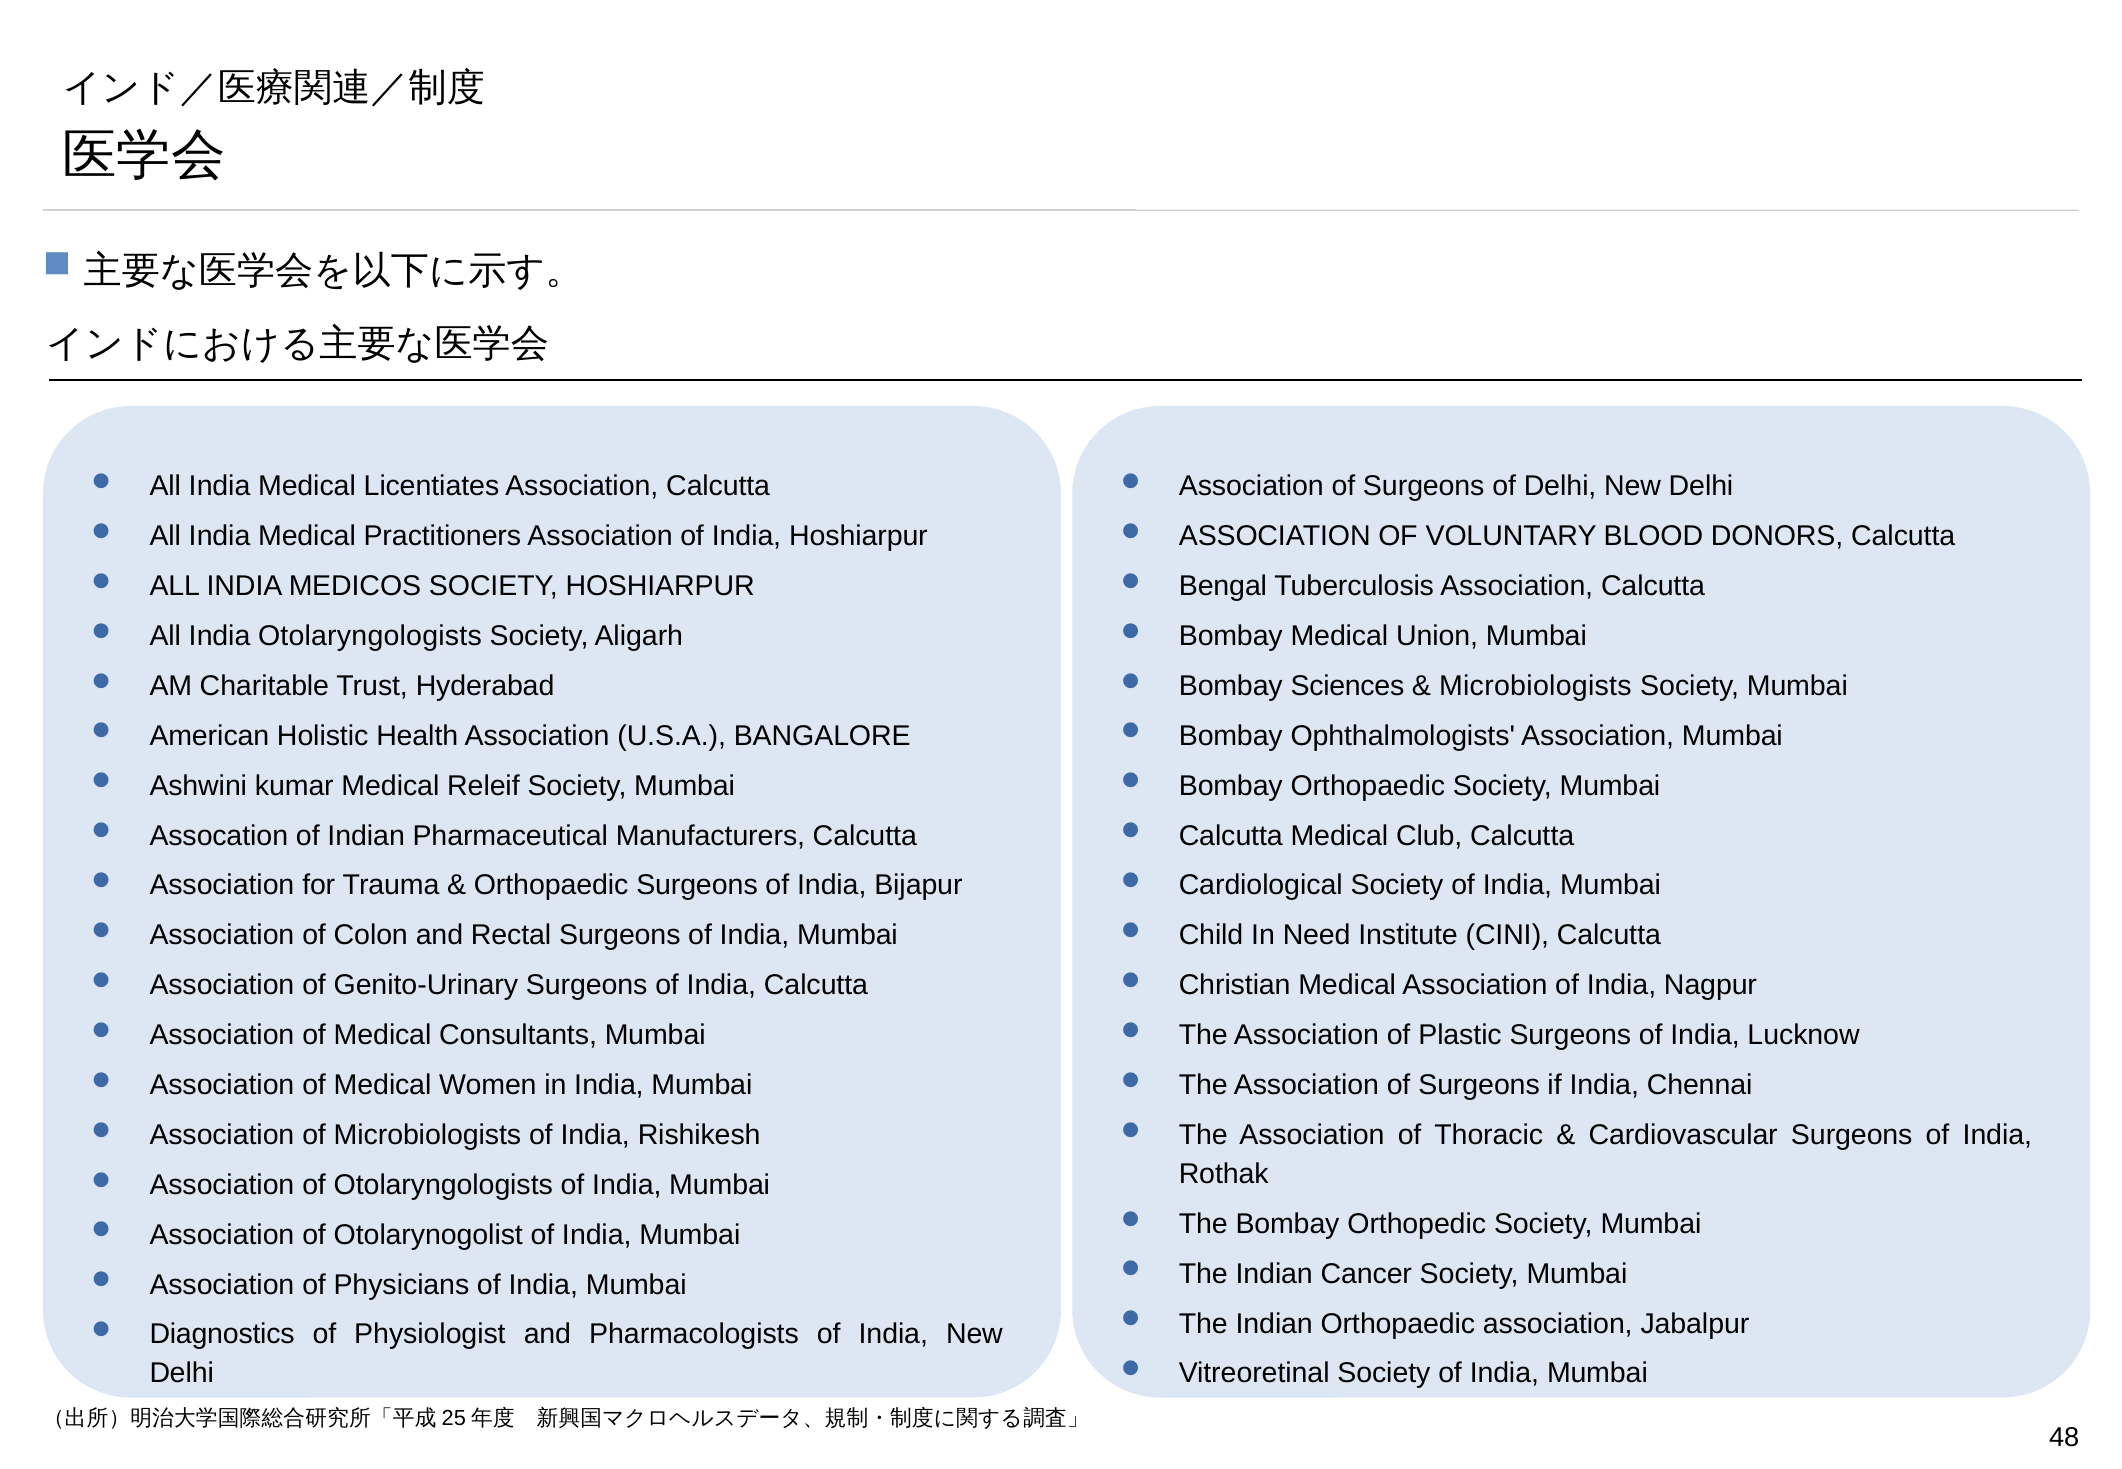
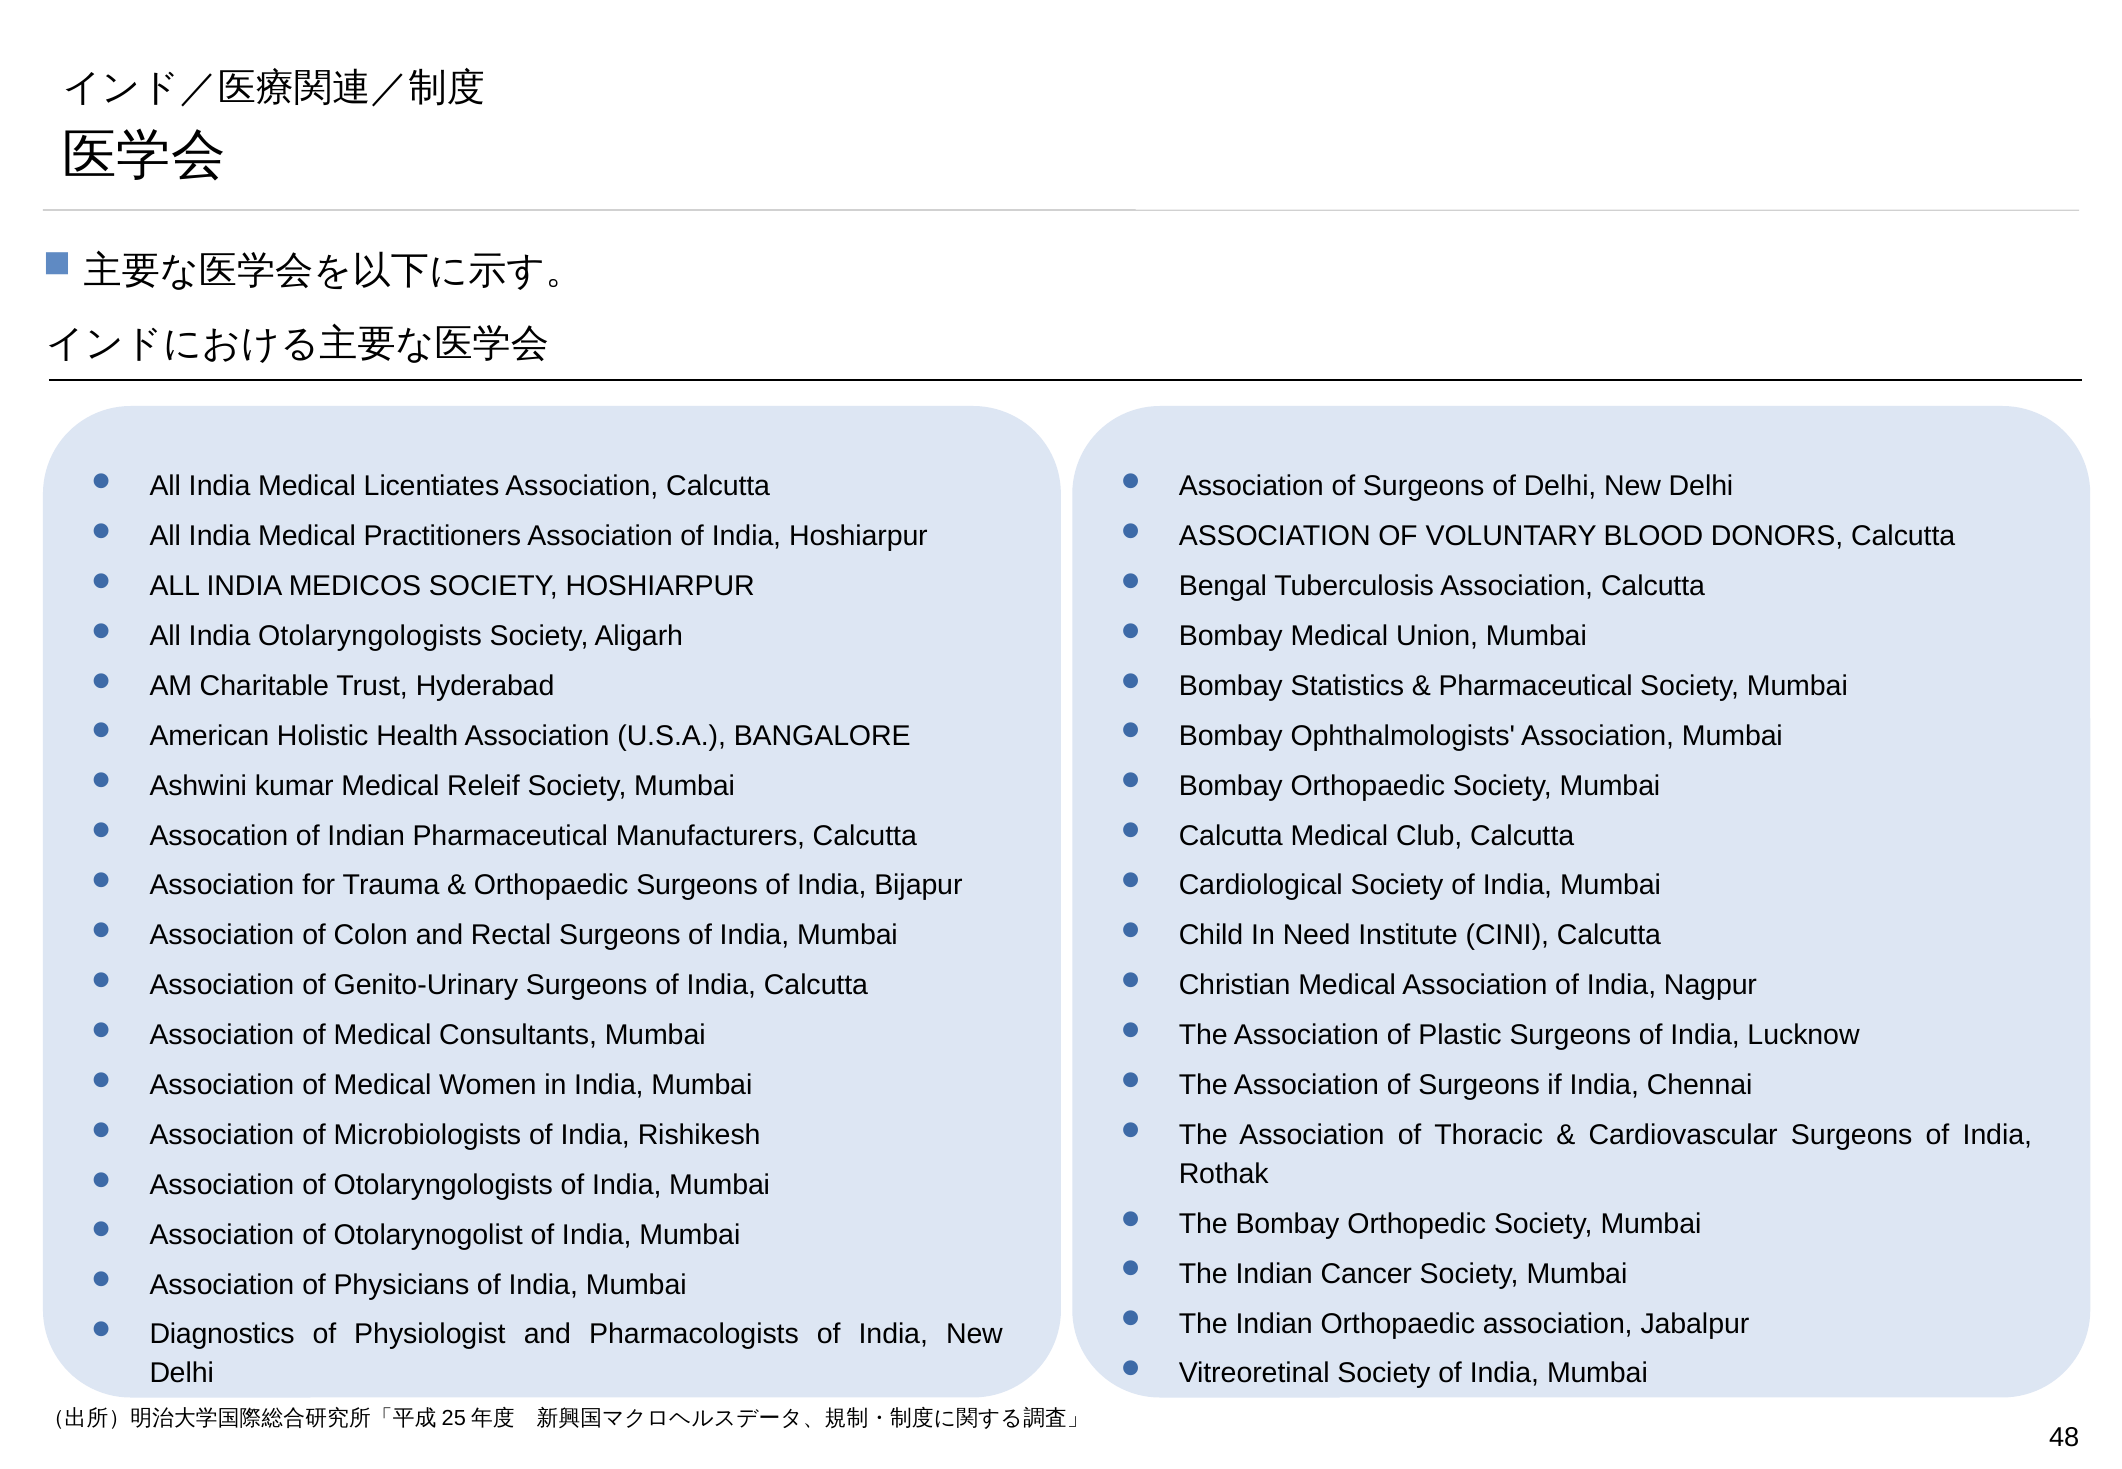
Sciences: Sciences -> Statistics
Microbiologists at (1535, 686): Microbiologists -> Pharmaceutical
